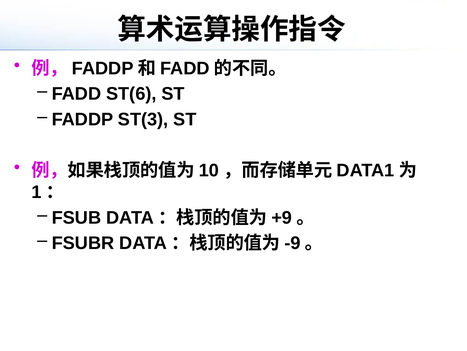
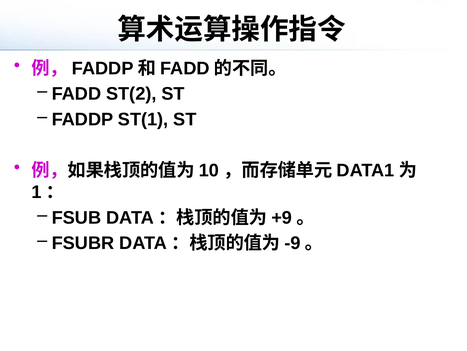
ST(6: ST(6 -> ST(2
ST(3: ST(3 -> ST(1
